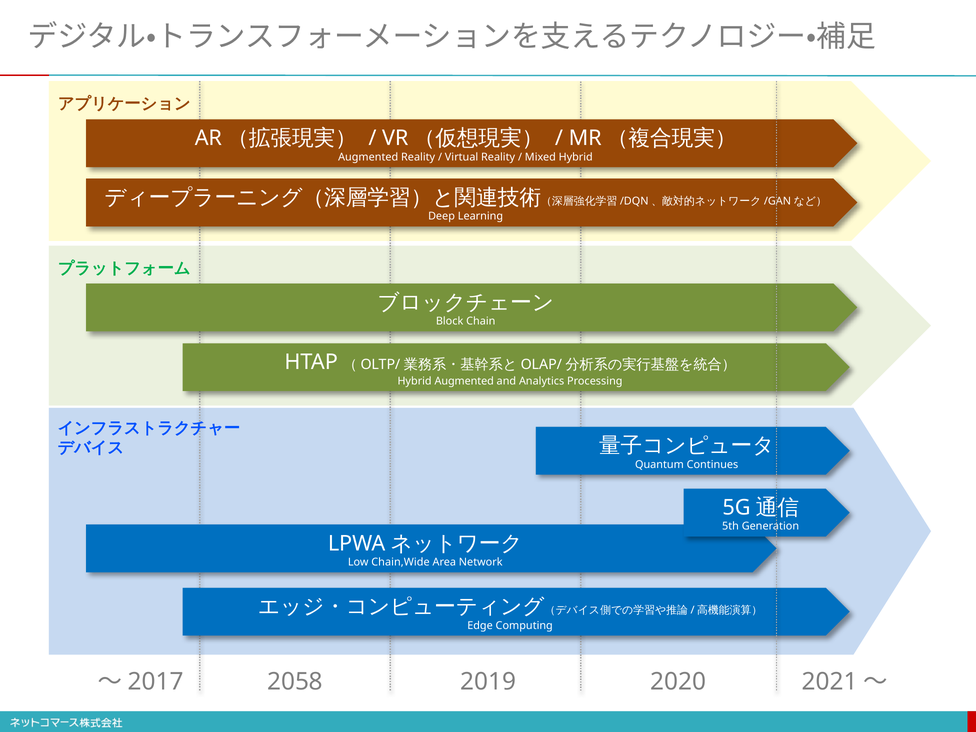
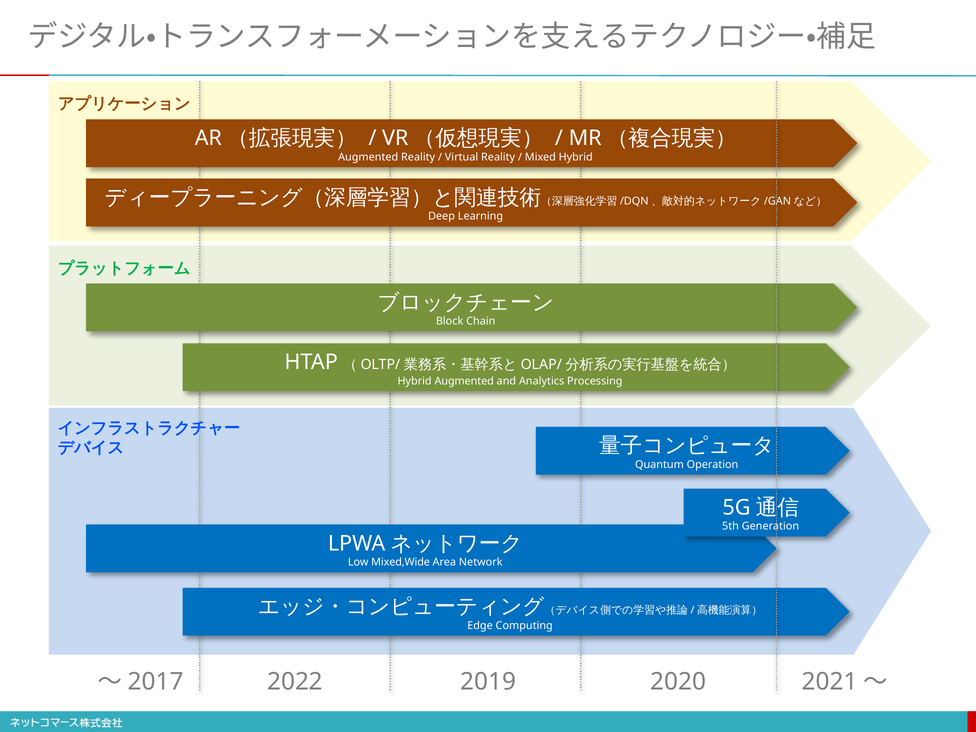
Continues: Continues -> Operation
Chain,Wide: Chain,Wide -> Mixed,Wide
2058: 2058 -> 2022
